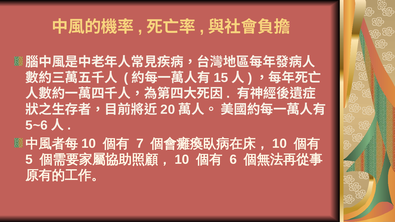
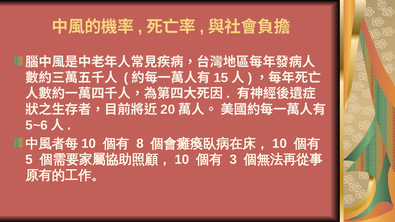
7: 7 -> 8
6: 6 -> 3
